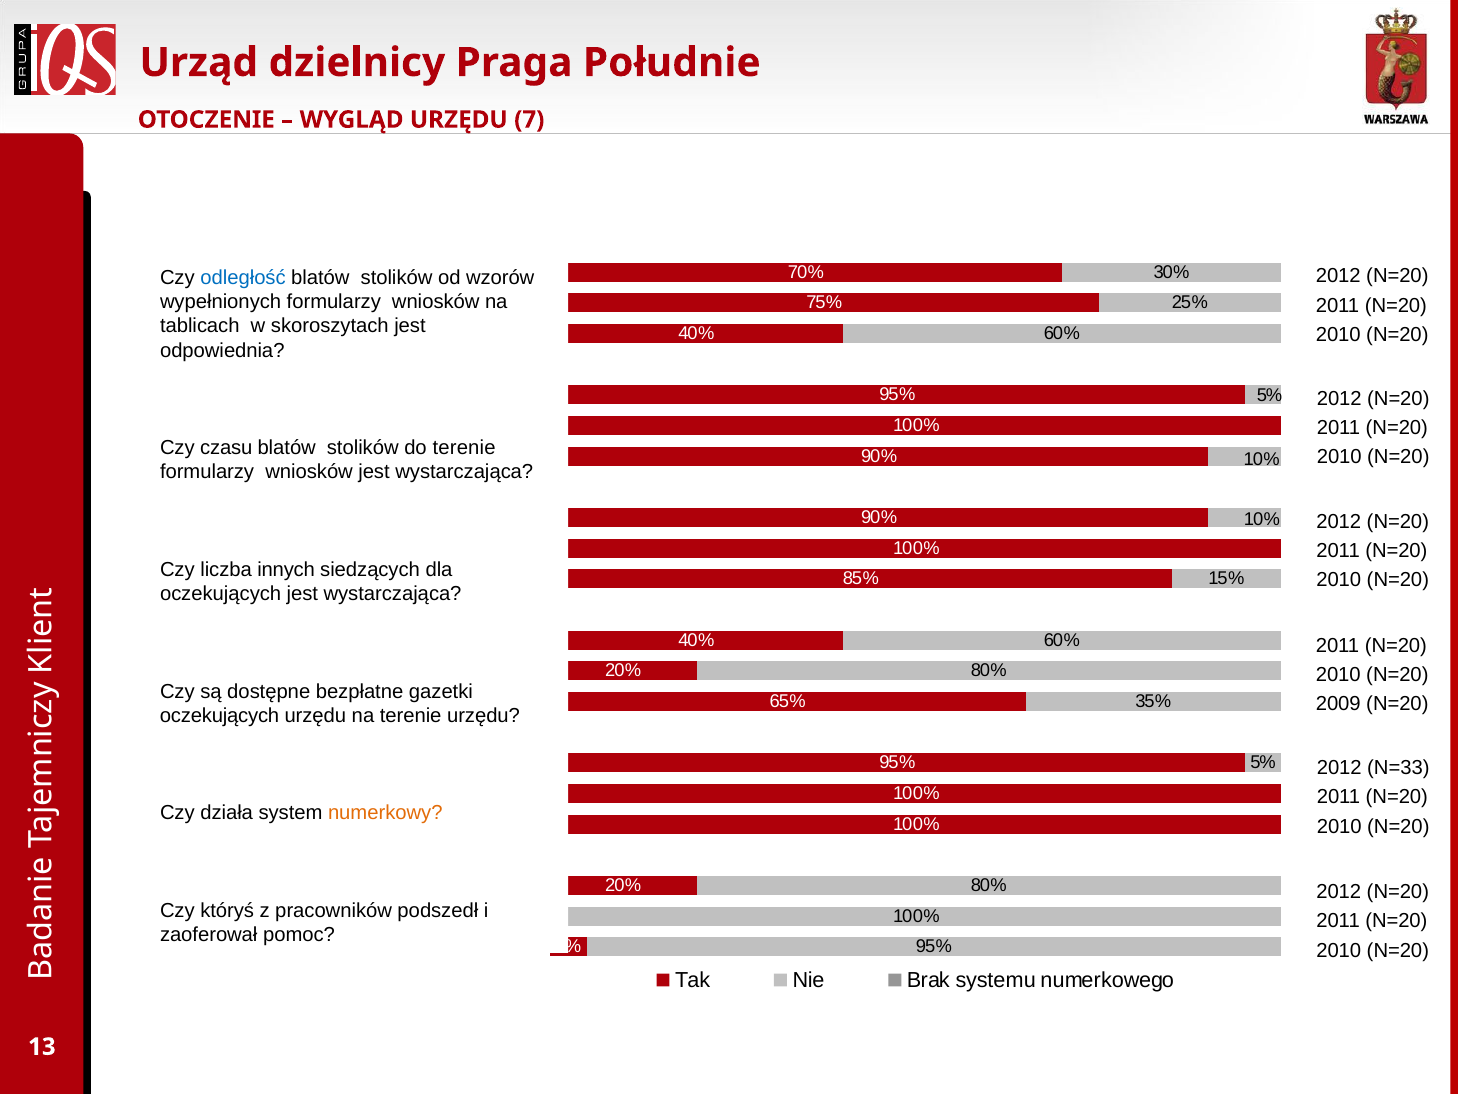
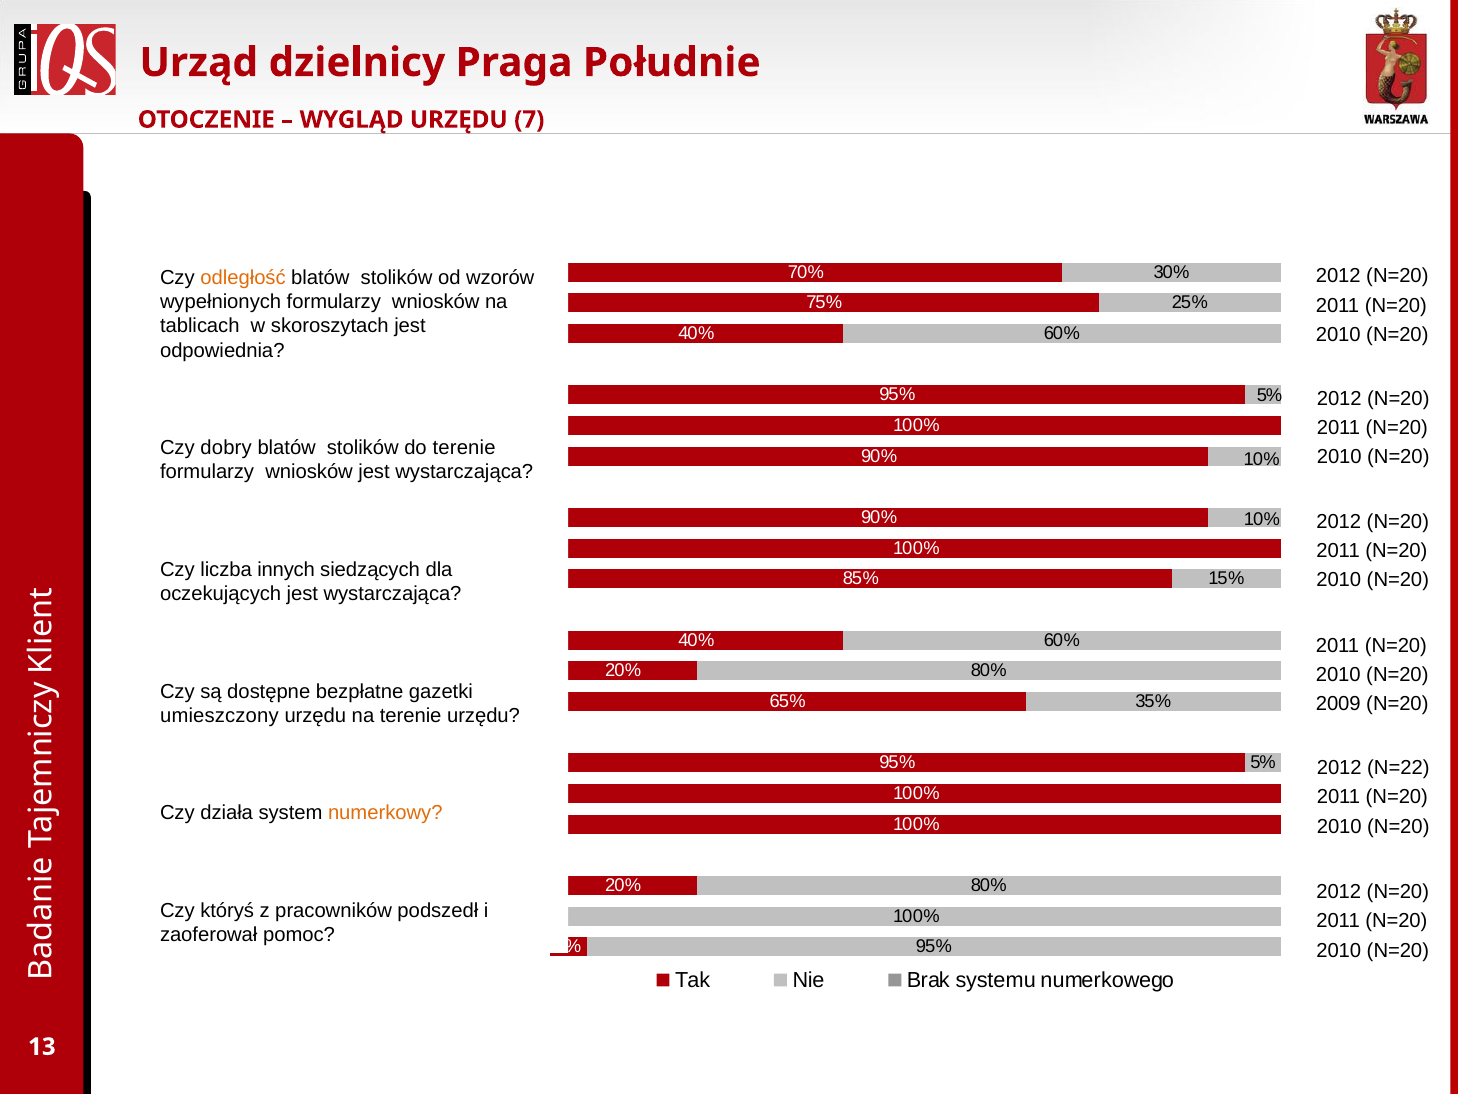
odległość colour: blue -> orange
czasu: czasu -> dobry
oczekujących at (220, 715): oczekujących -> umieszczony
N=33: N=33 -> N=22
